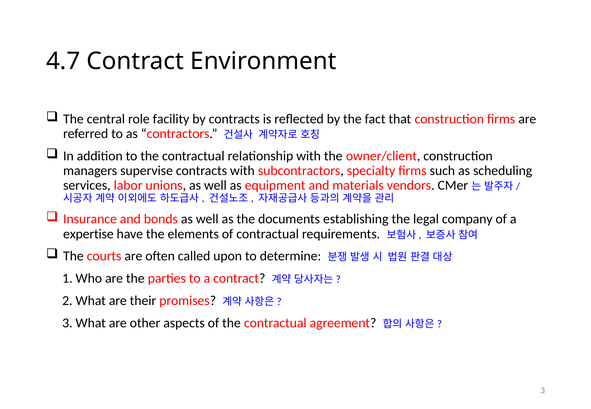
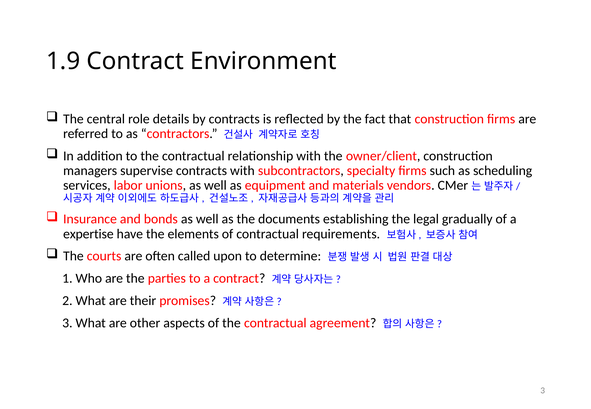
4.7: 4.7 -> 1.9
facility: facility -> details
company: company -> gradually
